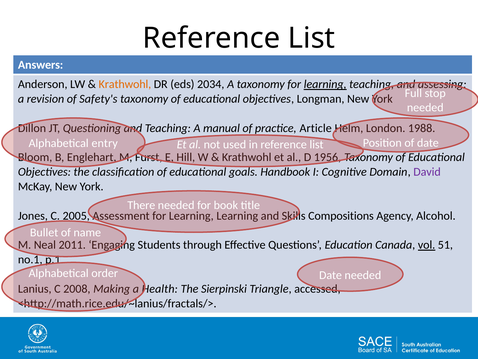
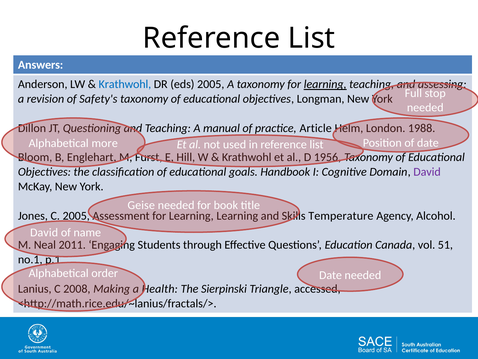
Krathwohl at (125, 84) colour: orange -> blue
eds 2034: 2034 -> 2005
entry: entry -> more
There: There -> Geise
Compositions: Compositions -> Temperature
Bullet at (44, 232): Bullet -> David
vol underline: present -> none
